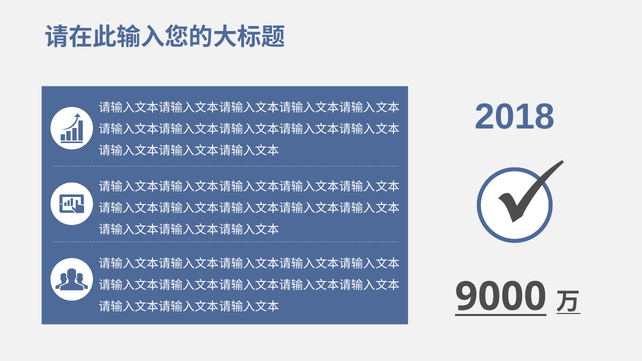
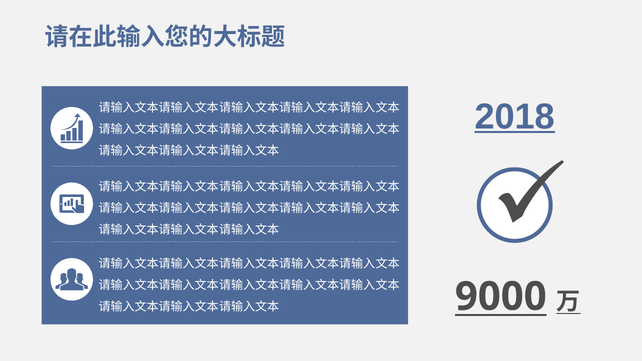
2018 underline: none -> present
